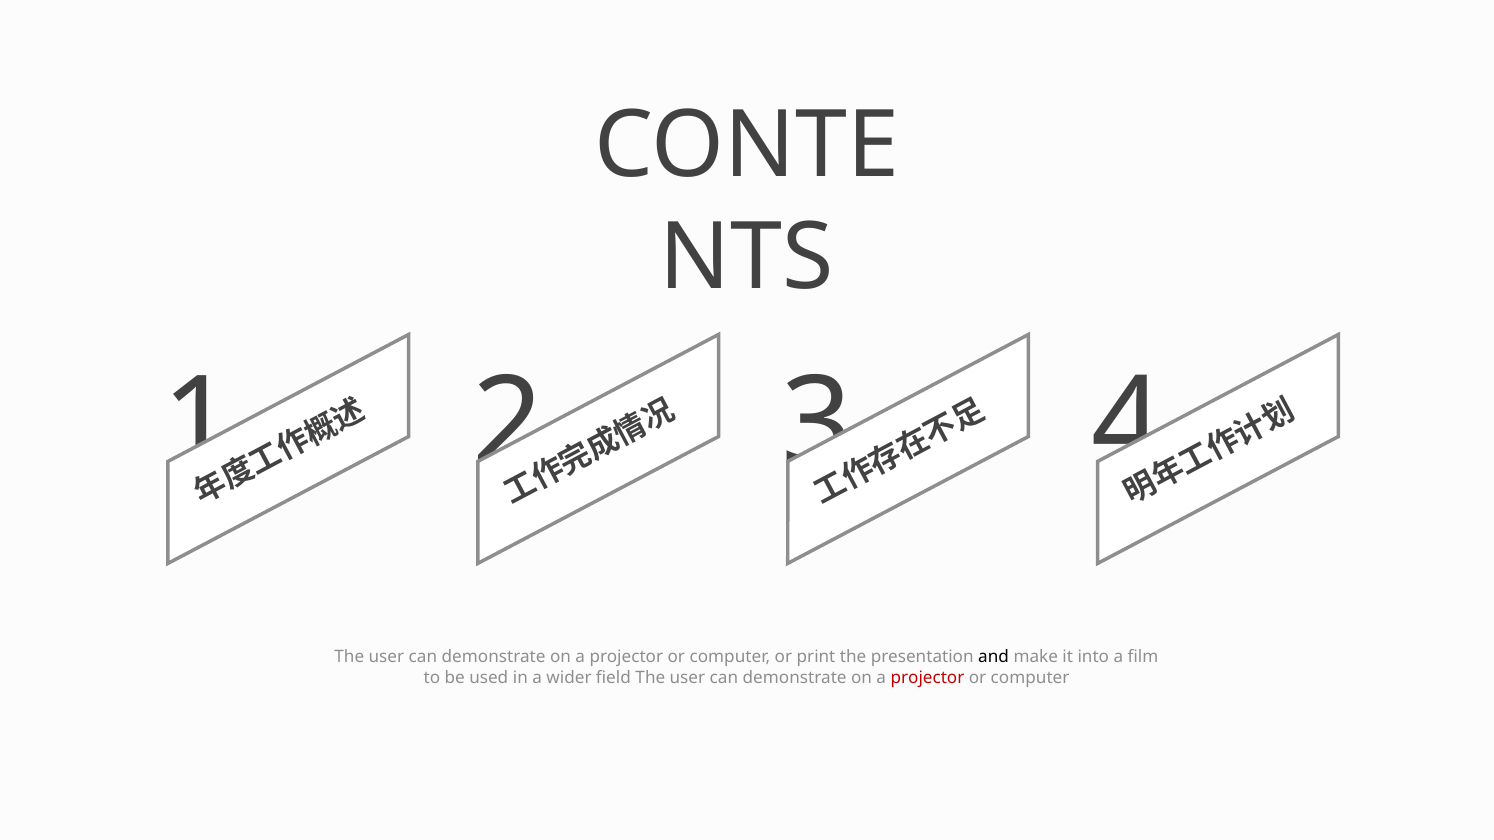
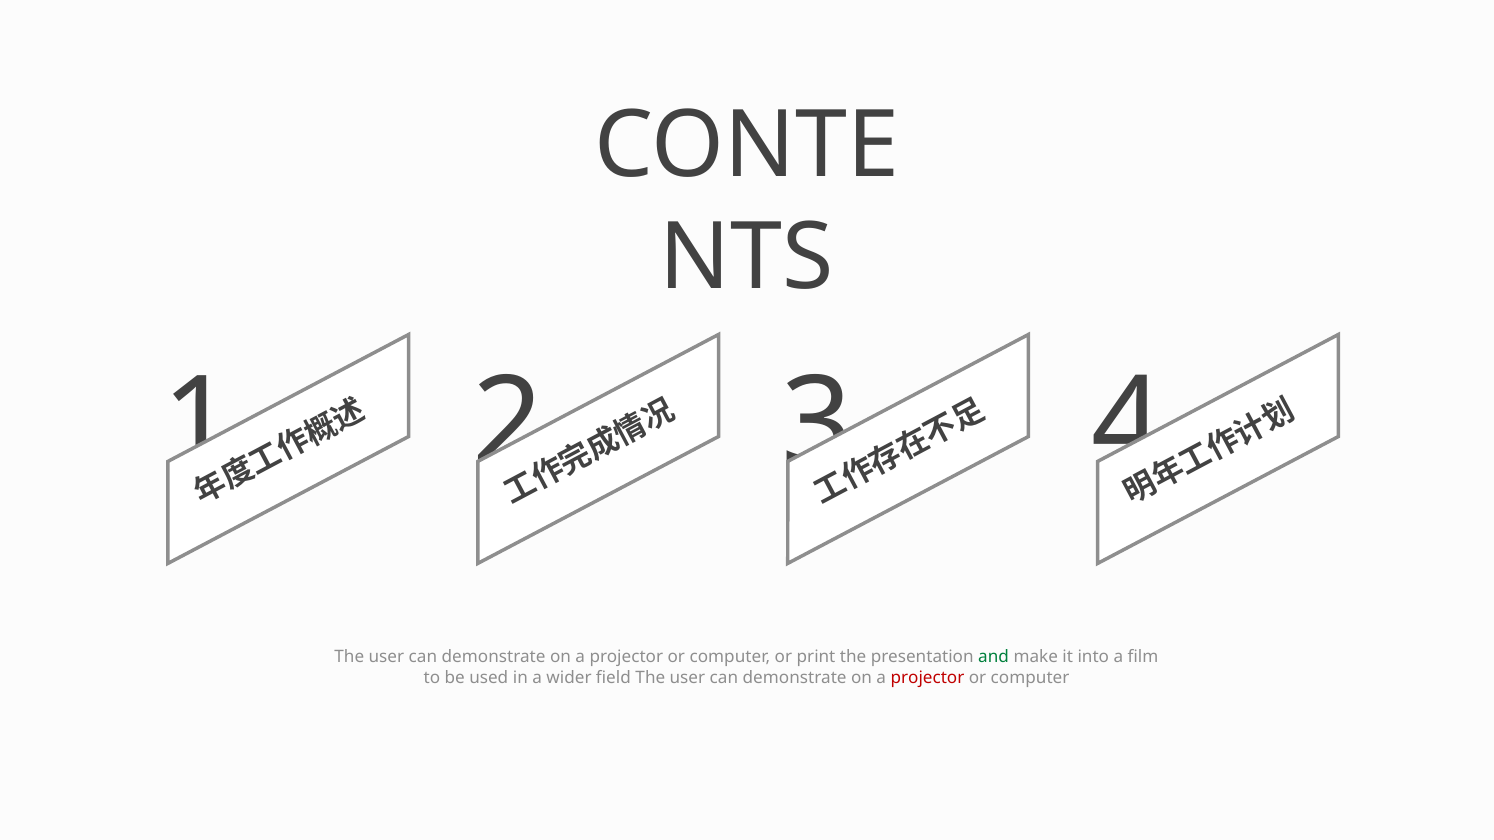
and colour: black -> green
